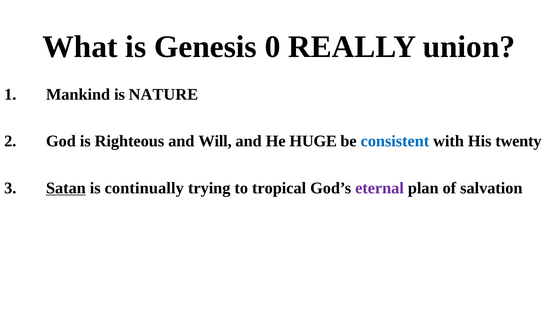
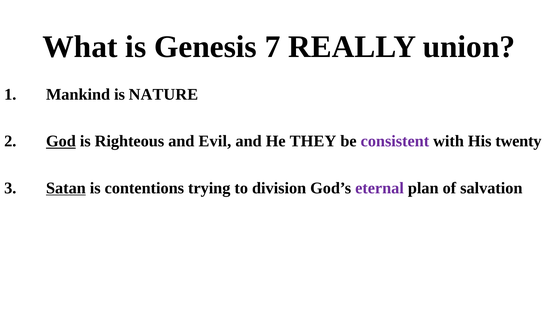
0: 0 -> 7
God underline: none -> present
Will: Will -> Evil
HUGE: HUGE -> THEY
consistent colour: blue -> purple
continually: continually -> contentions
tropical: tropical -> division
